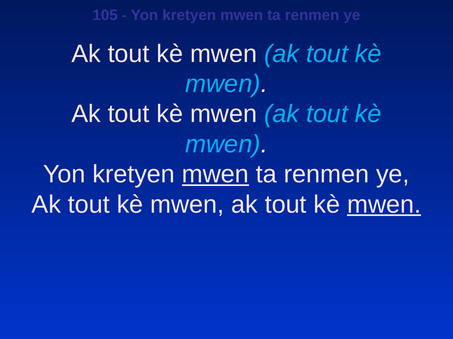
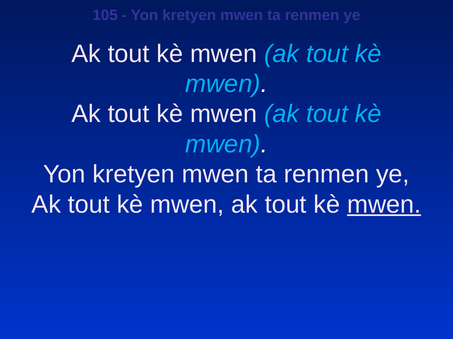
mwen at (215, 175) underline: present -> none
